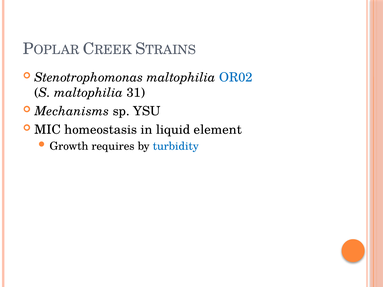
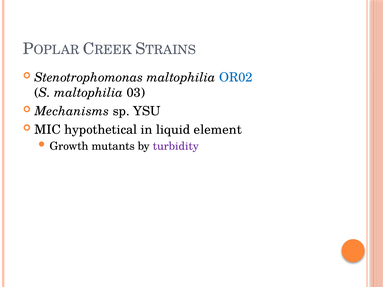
31: 31 -> 03
homeostasis: homeostasis -> hypothetical
requires: requires -> mutants
turbidity colour: blue -> purple
